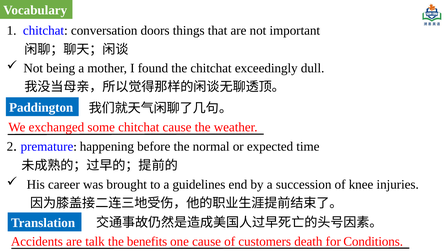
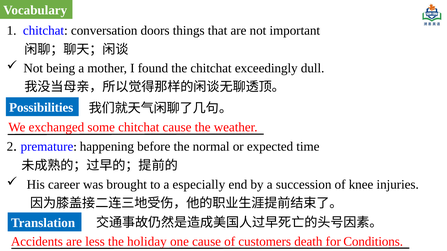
Paddington: Paddington -> Possibilities
guidelines: guidelines -> especially
talk: talk -> less
benefits: benefits -> holiday
